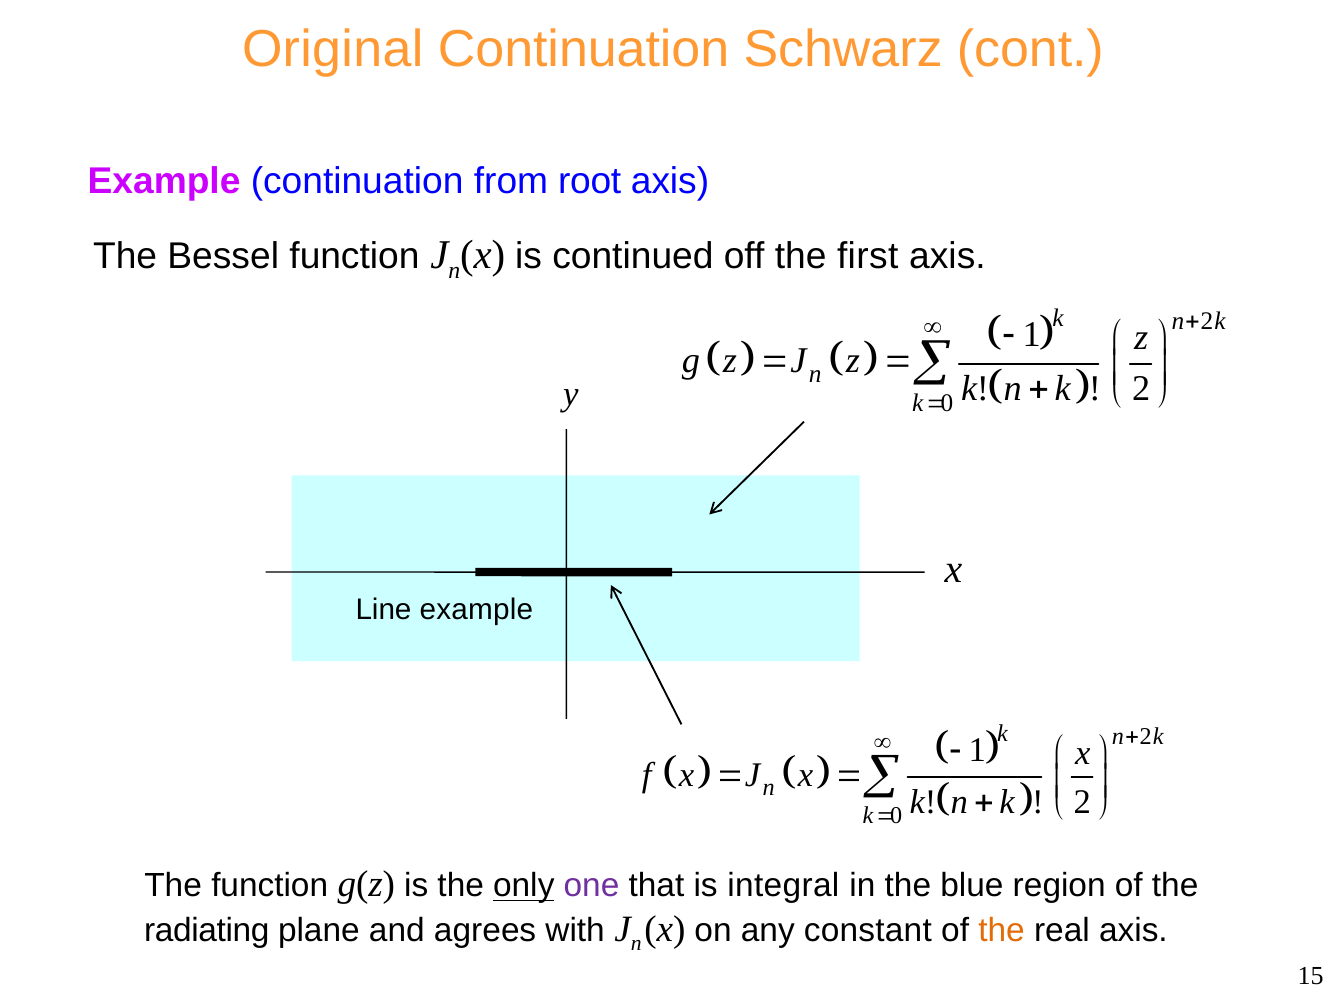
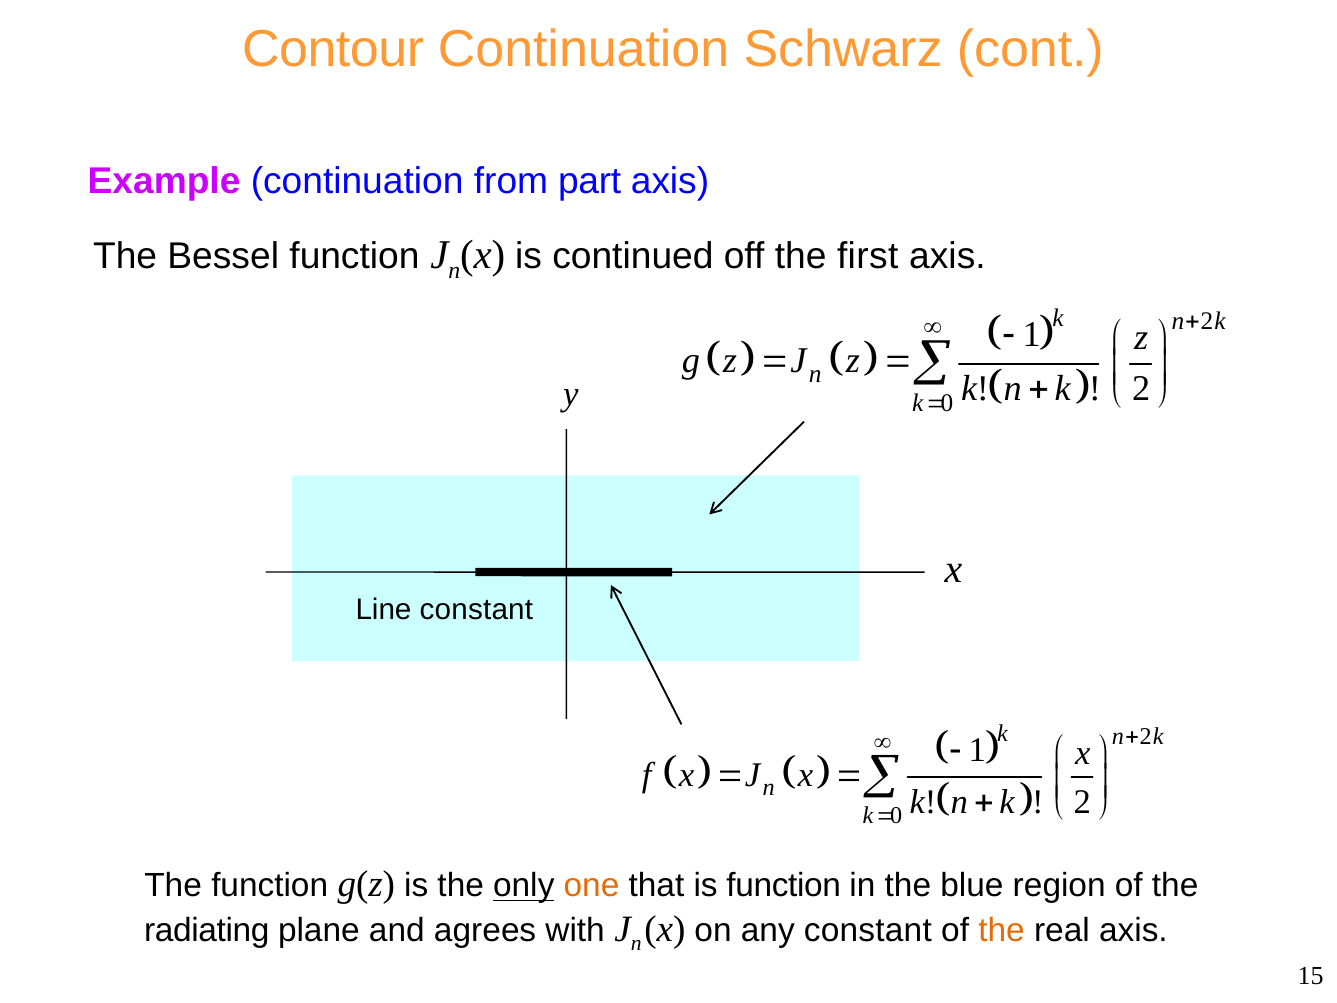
Original: Original -> Contour
root: root -> part
Line example: example -> constant
one colour: purple -> orange
is integral: integral -> function
